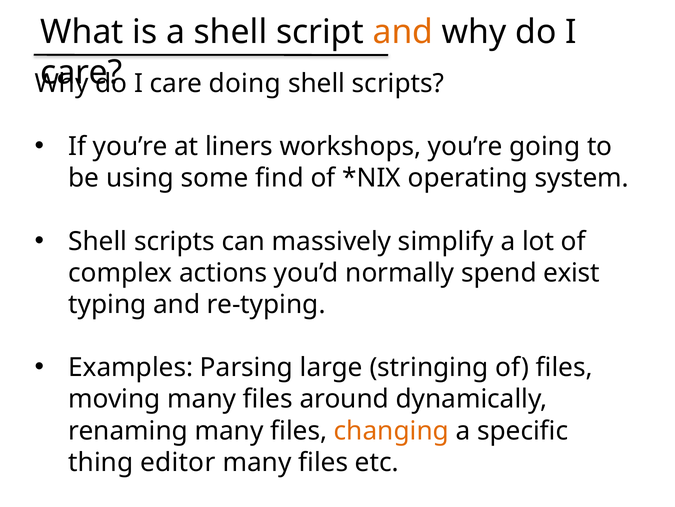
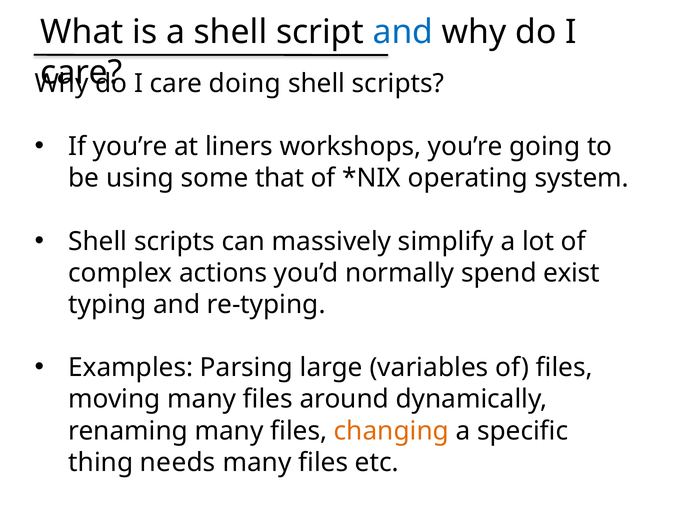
and at (403, 32) colour: orange -> blue
find: find -> that
stringing: stringing -> variables
editor: editor -> needs
